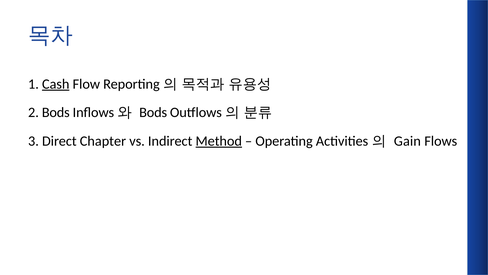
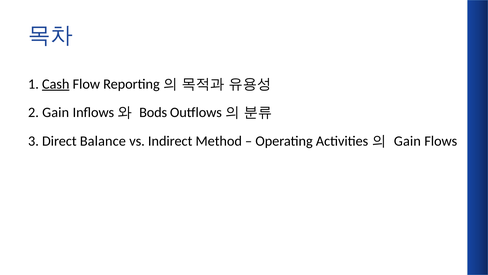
2 Bods: Bods -> Gain
Chapter: Chapter -> Balance
Method underline: present -> none
